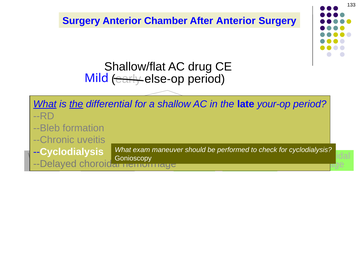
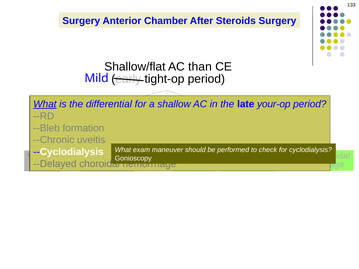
After Anterior: Anterior -> Steroids
drug: drug -> than
else-op: else-op -> tight-op
the at (76, 104) underline: present -> none
